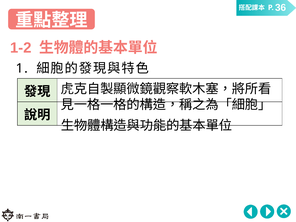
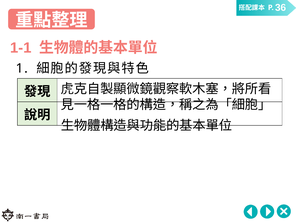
1-2: 1-2 -> 1-1
